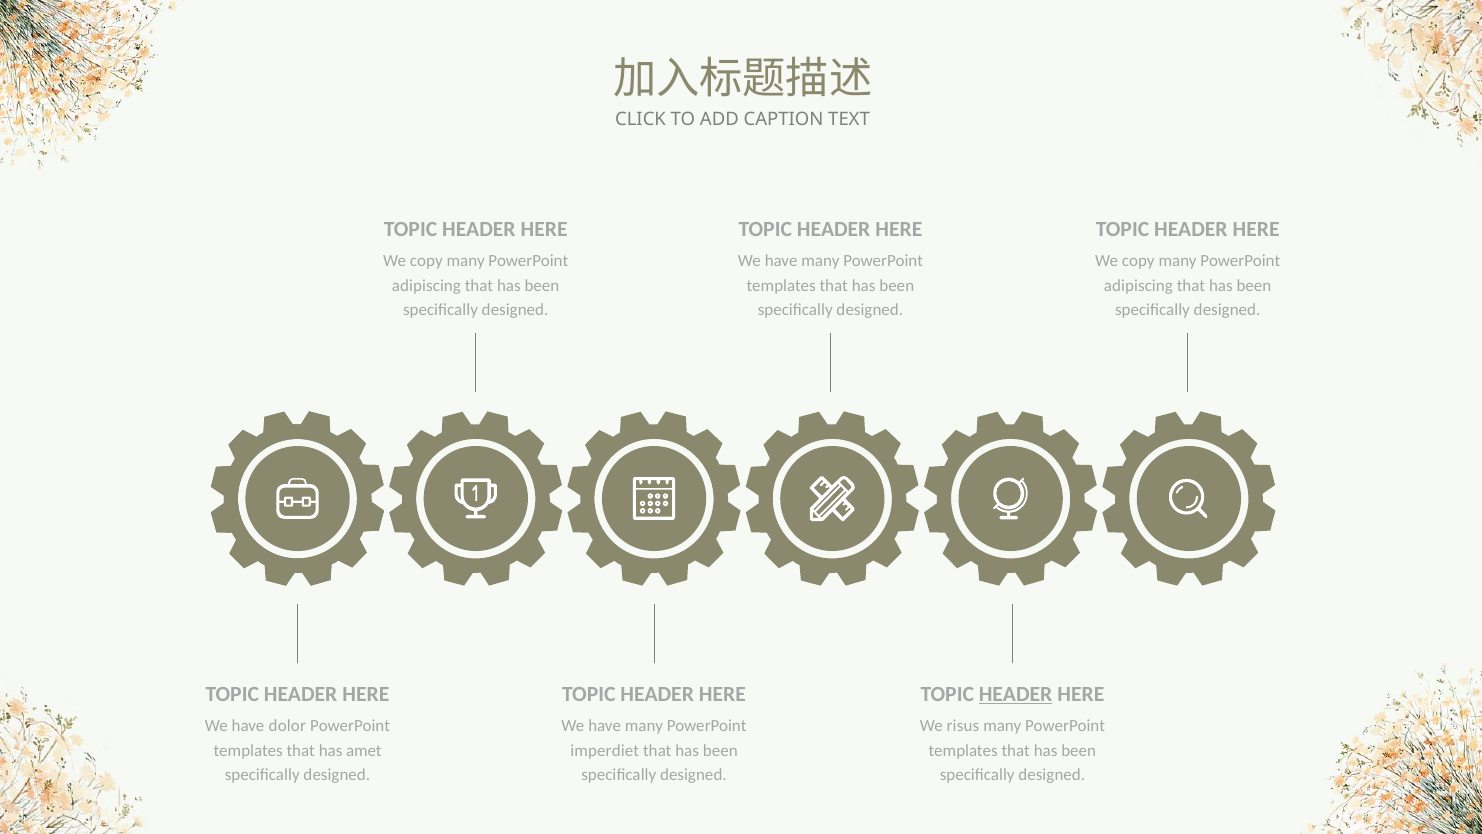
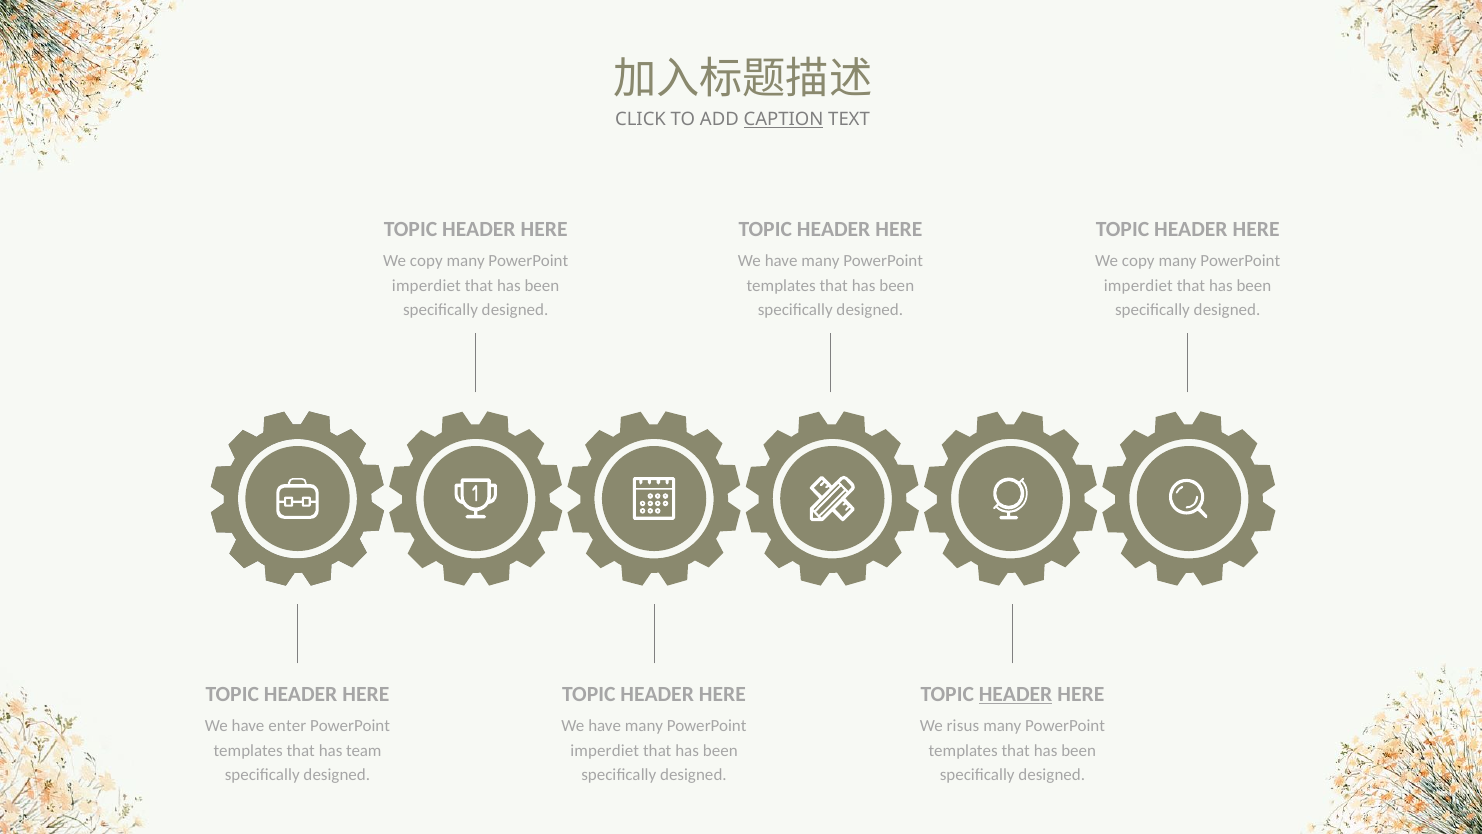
CAPTION underline: none -> present
adipiscing at (426, 285): adipiscing -> imperdiet
adipiscing at (1138, 285): adipiscing -> imperdiet
dolor: dolor -> enter
amet: amet -> team
